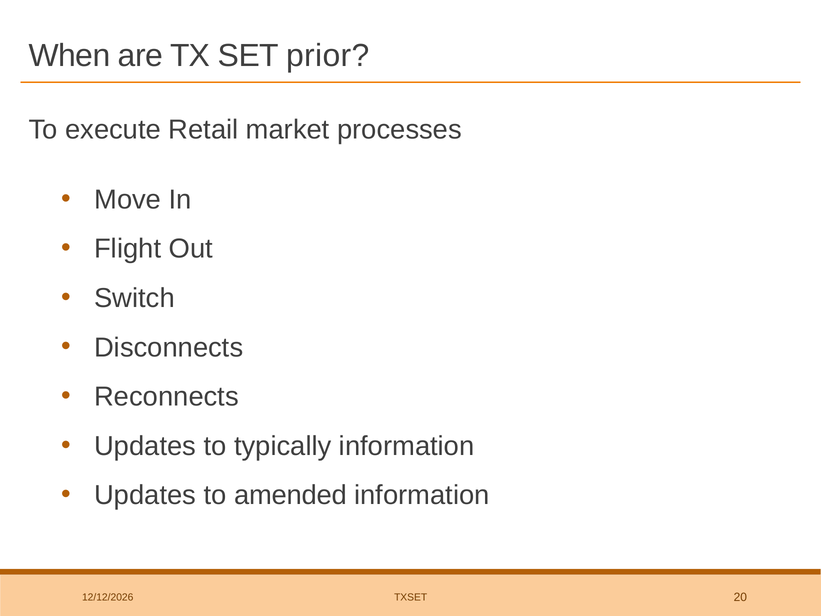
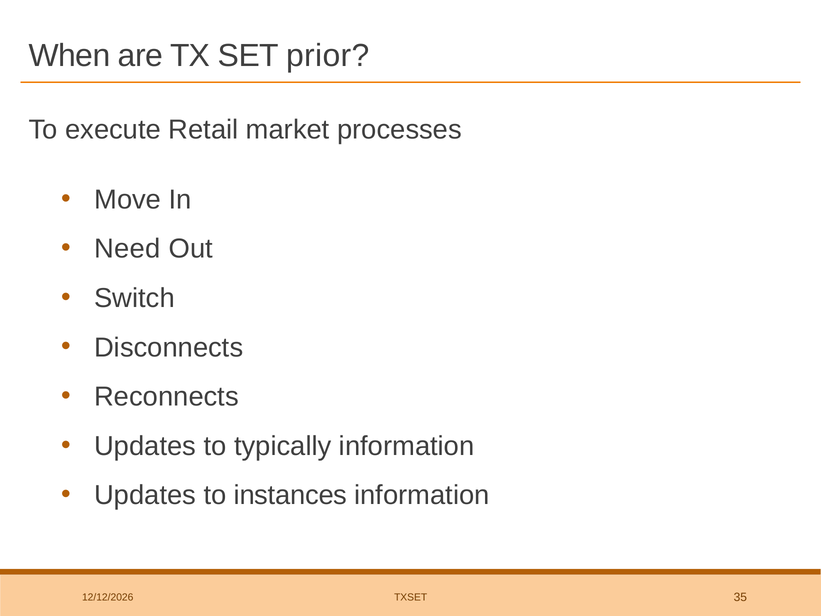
Flight: Flight -> Need
amended: amended -> instances
20: 20 -> 35
